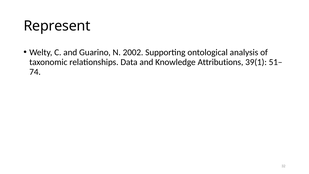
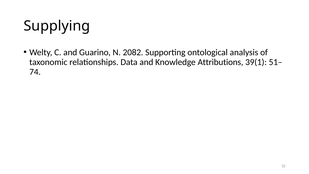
Represent: Represent -> Supplying
2002: 2002 -> 2082
